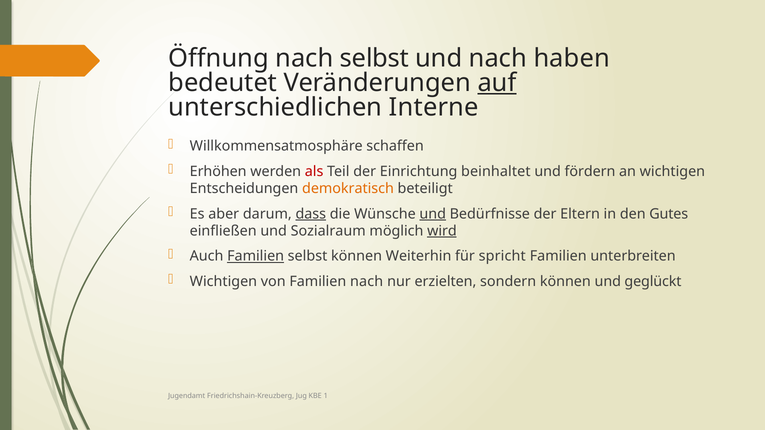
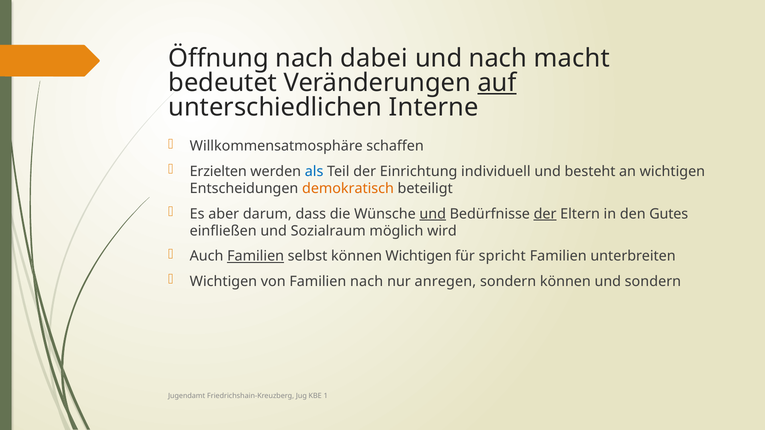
nach selbst: selbst -> dabei
haben: haben -> macht
Erhöhen: Erhöhen -> Erzielten
als colour: red -> blue
beinhaltet: beinhaltet -> individuell
fördern: fördern -> besteht
dass underline: present -> none
der at (545, 214) underline: none -> present
wird underline: present -> none
können Weiterhin: Weiterhin -> Wichtigen
erzielten: erzielten -> anregen
und geglückt: geglückt -> sondern
